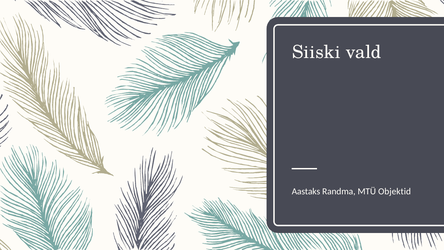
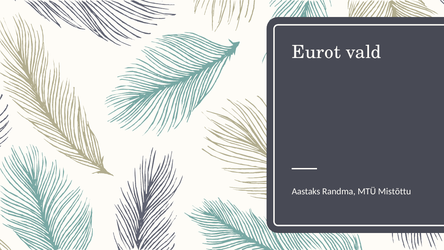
Siiski: Siiski -> Eurot
Objektid: Objektid -> Mistõttu
